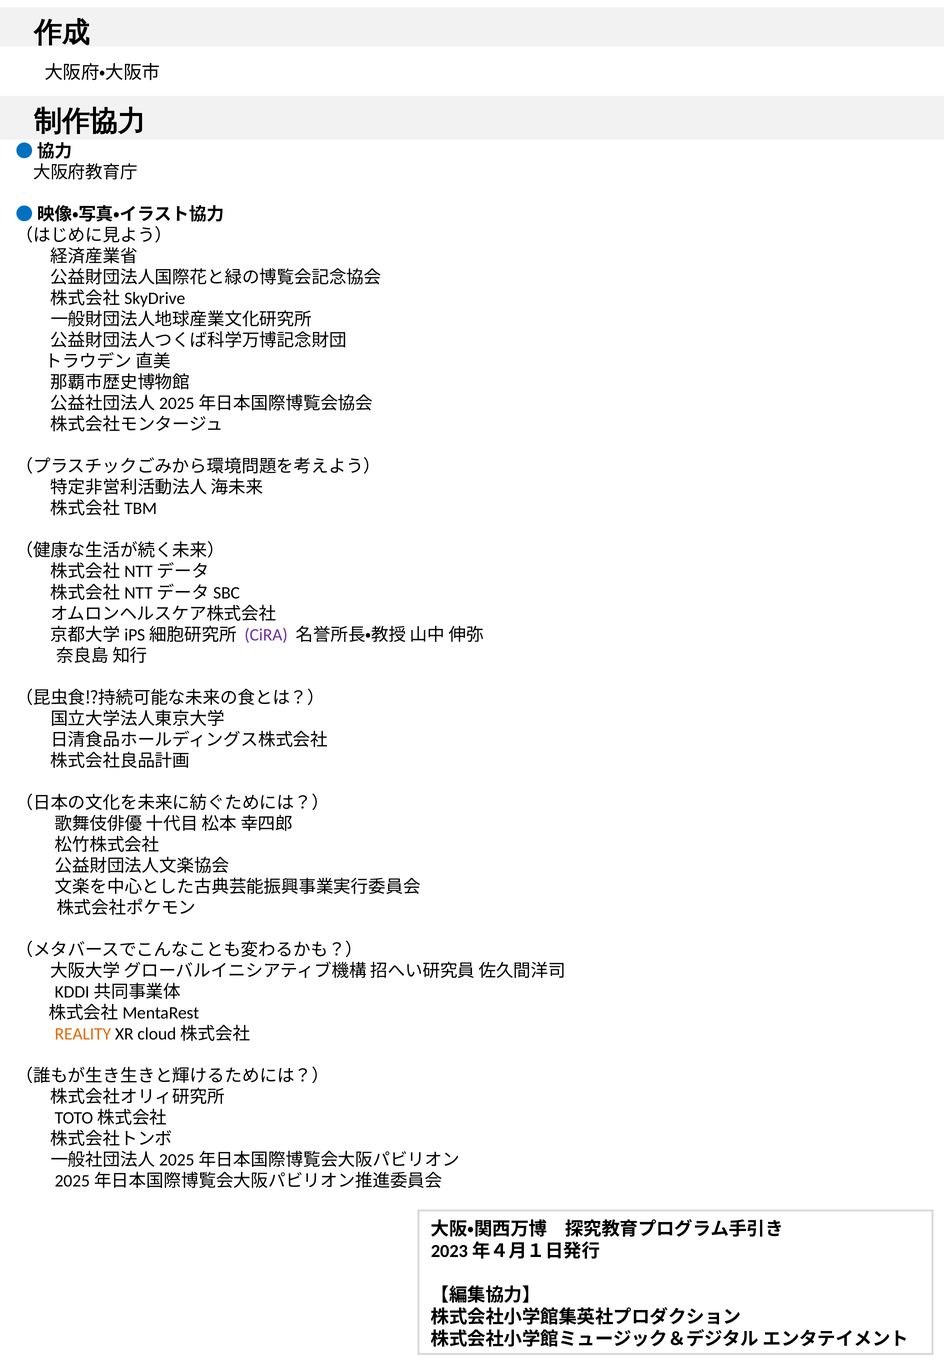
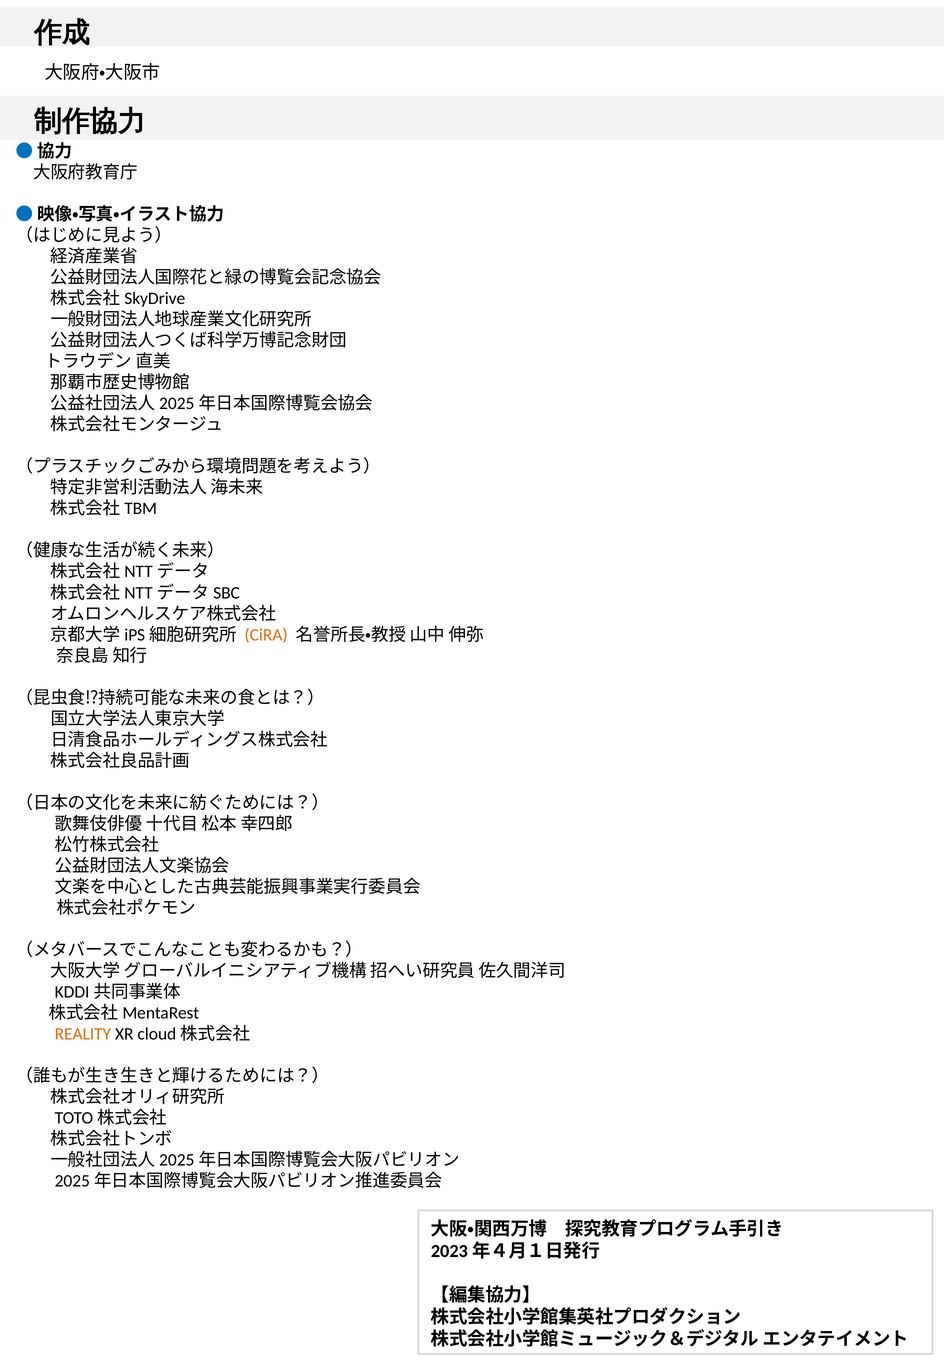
CiRA colour: purple -> orange
